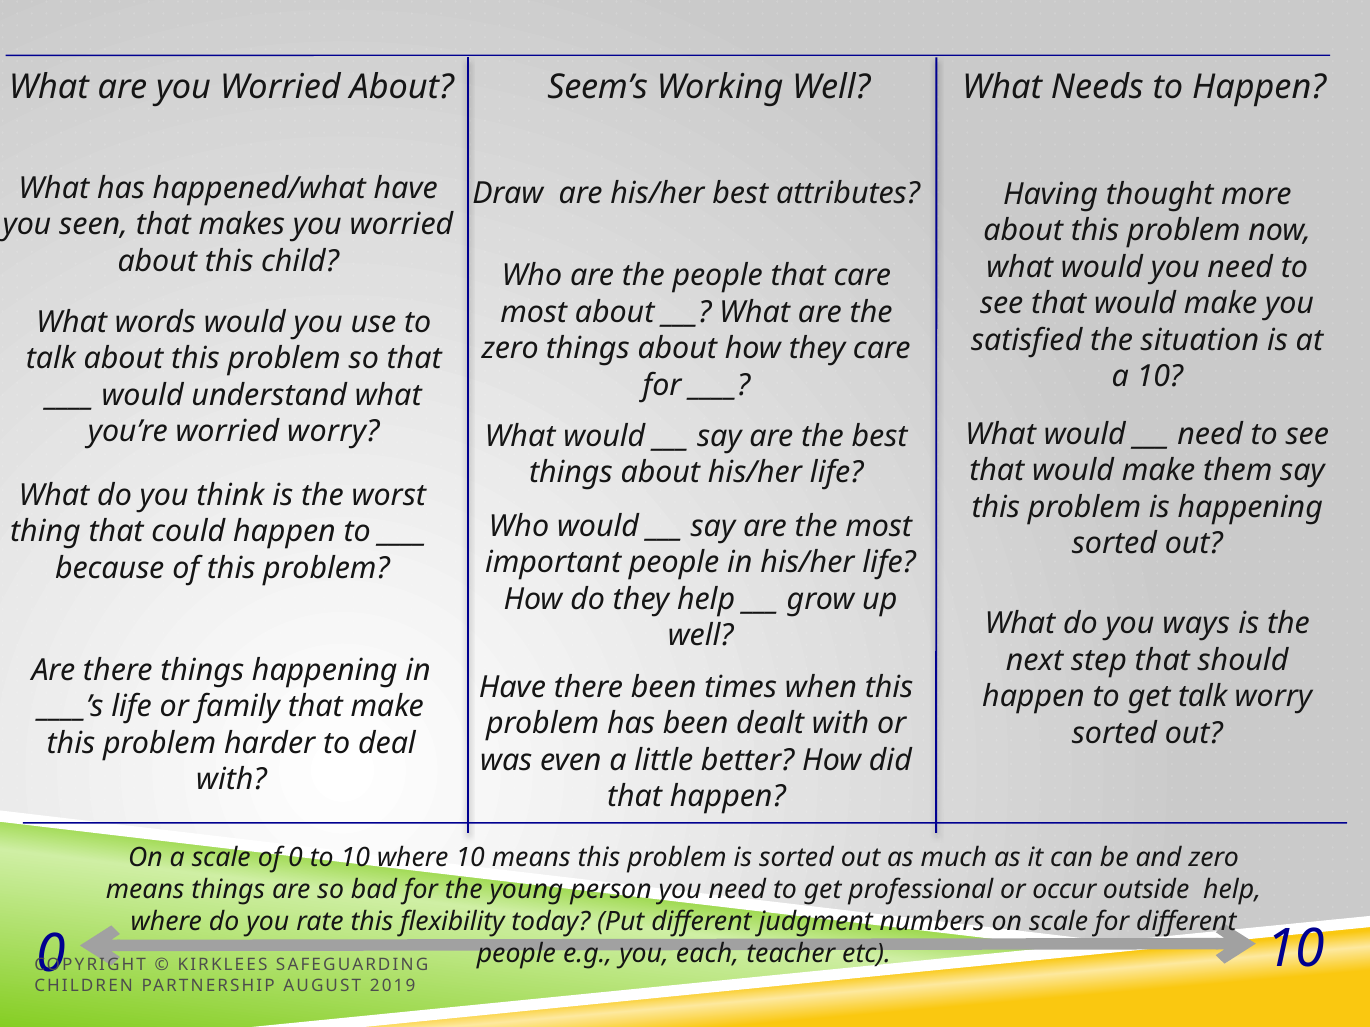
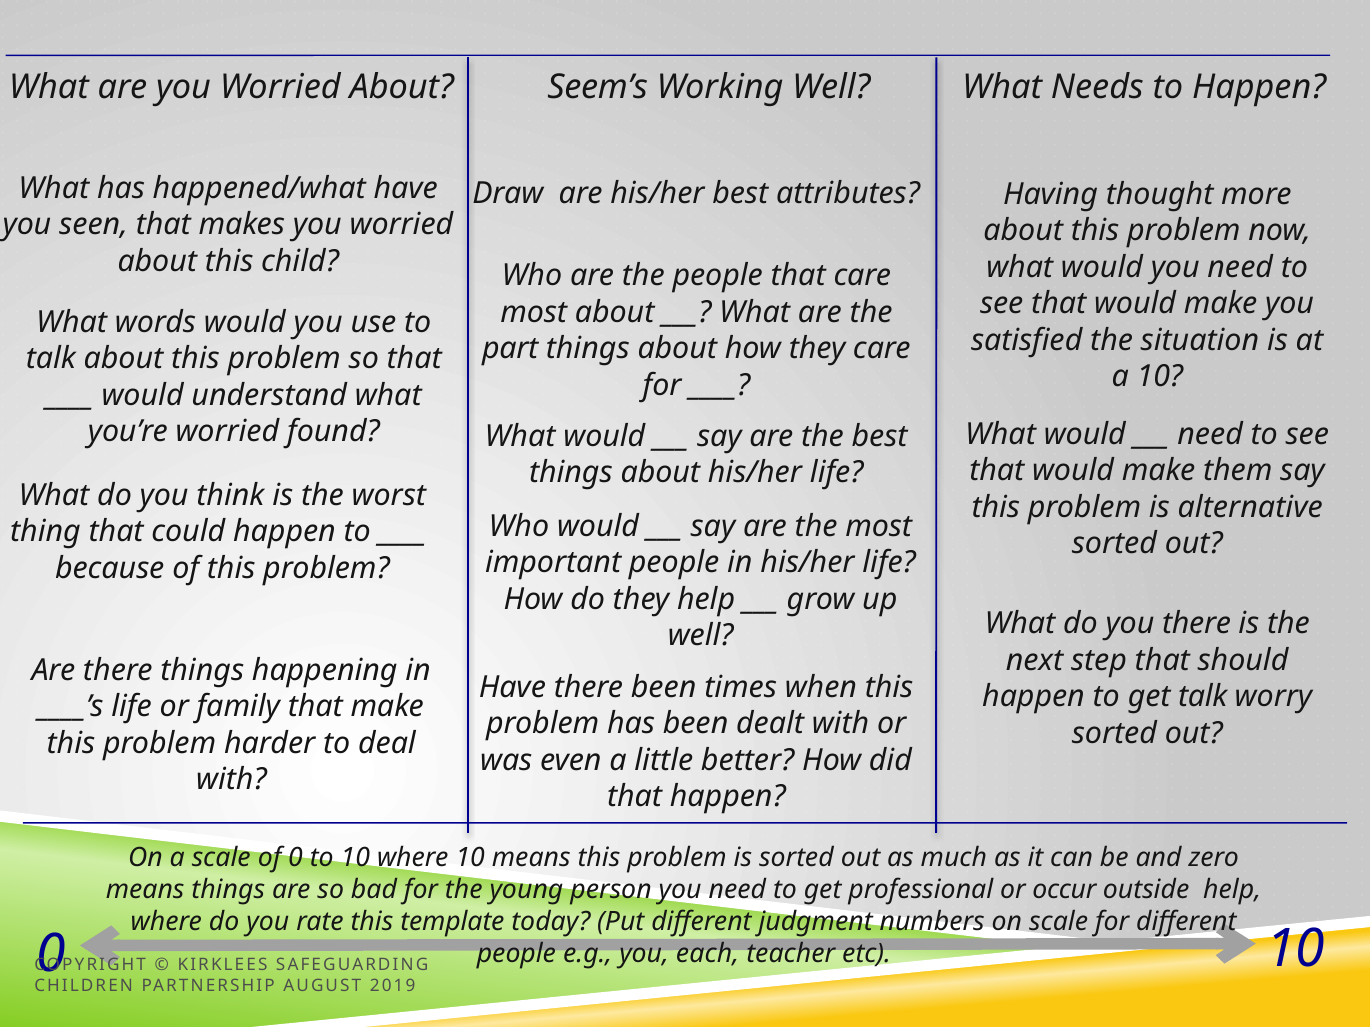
zero at (510, 349): zero -> part
worried worry: worry -> found
is happening: happening -> alternative
you ways: ways -> there
flexibility: flexibility -> template
